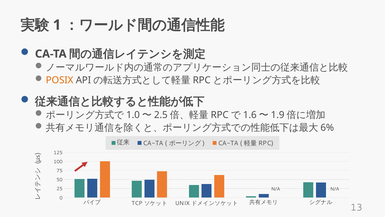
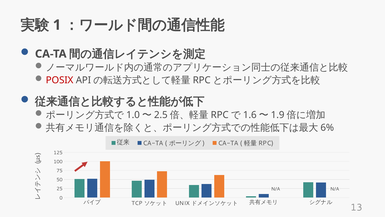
POSIX colour: orange -> red
